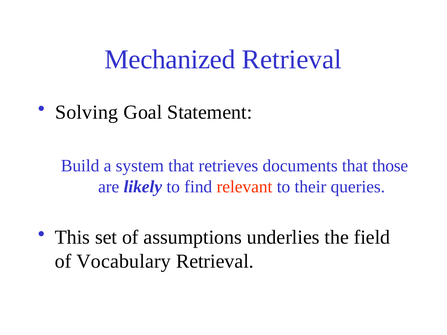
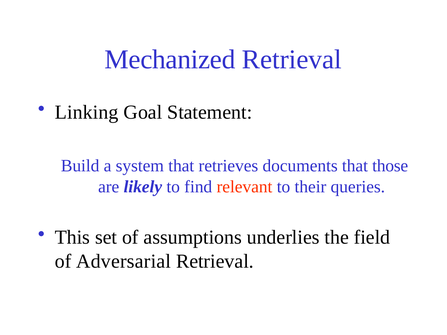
Solving: Solving -> Linking
Vocabulary: Vocabulary -> Adversarial
